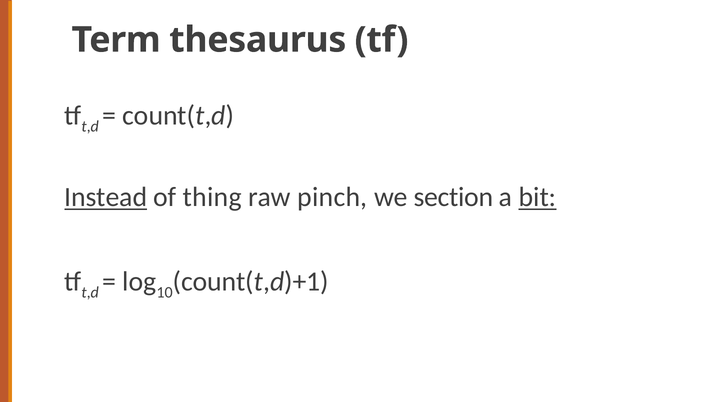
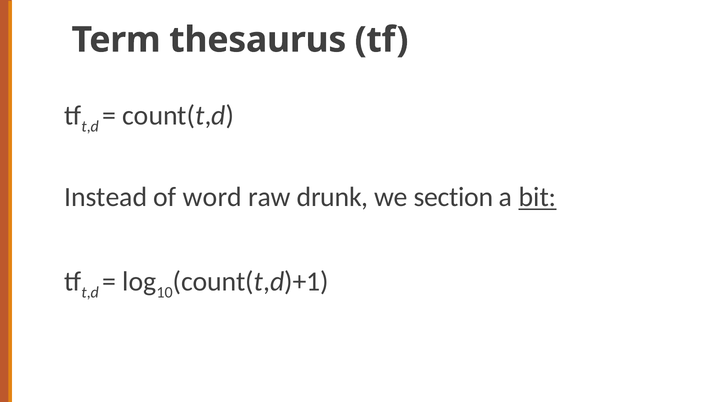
Instead underline: present -> none
thing: thing -> word
pinch: pinch -> drunk
